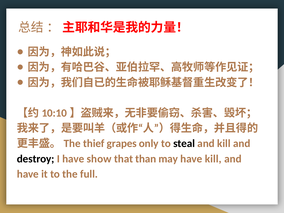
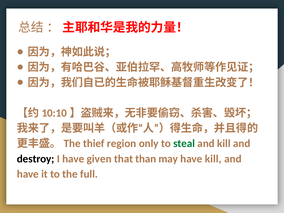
grapes: grapes -> region
steal colour: black -> green
show: show -> given
